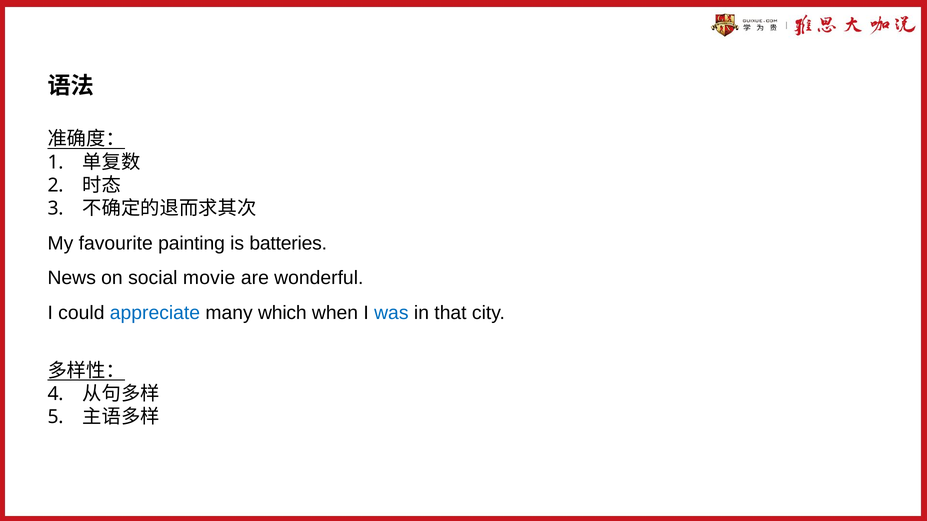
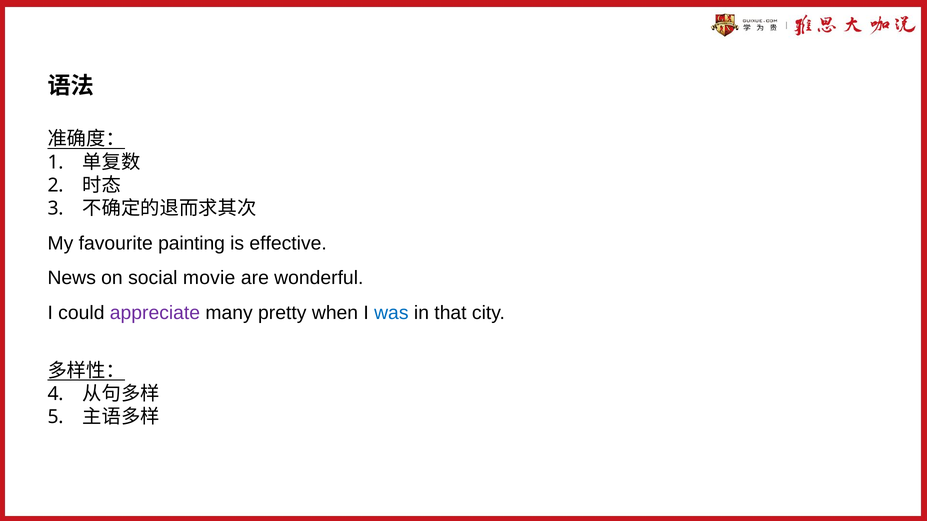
batteries: batteries -> effective
appreciate colour: blue -> purple
which: which -> pretty
